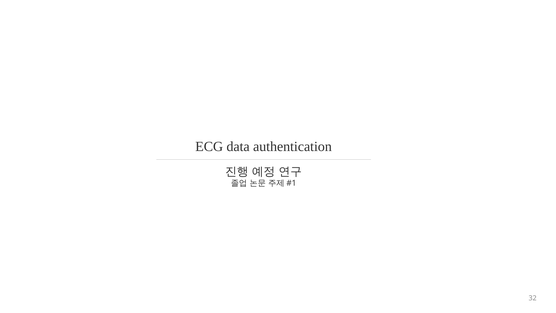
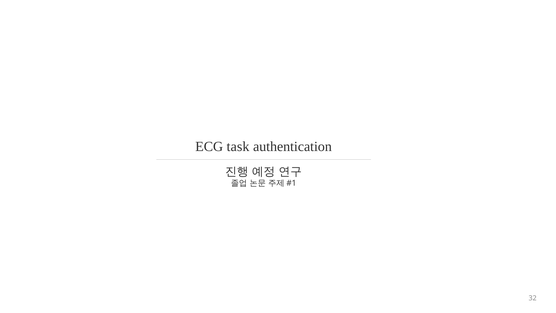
data: data -> task
